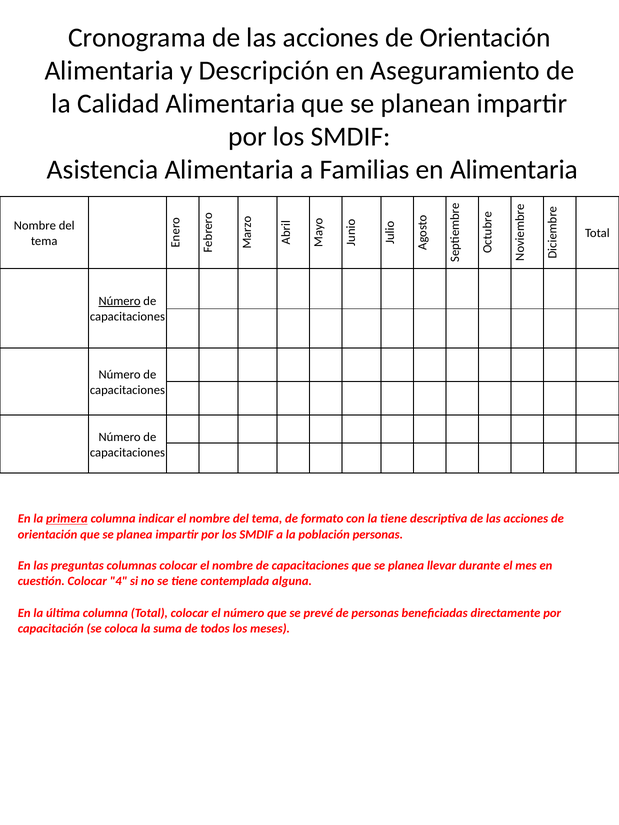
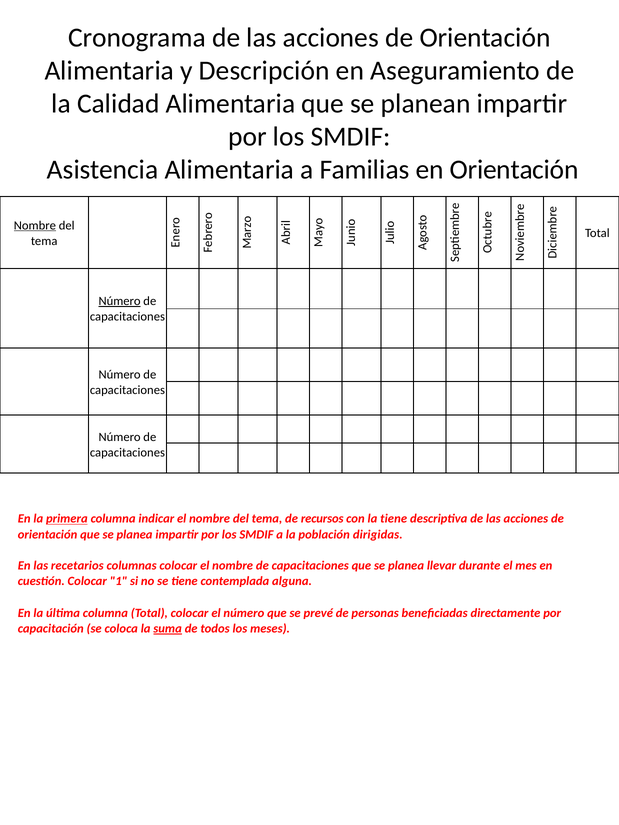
en Alimentaria: Alimentaria -> Orientación
Nombre at (35, 226) underline: none -> present
formato: formato -> recursos
población personas: personas -> dirigidas
preguntas: preguntas -> recetarios
4: 4 -> 1
suma underline: none -> present
